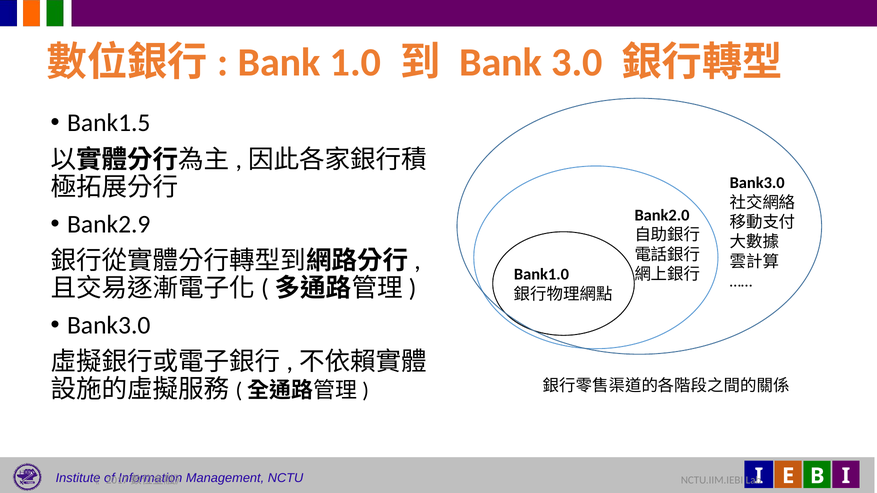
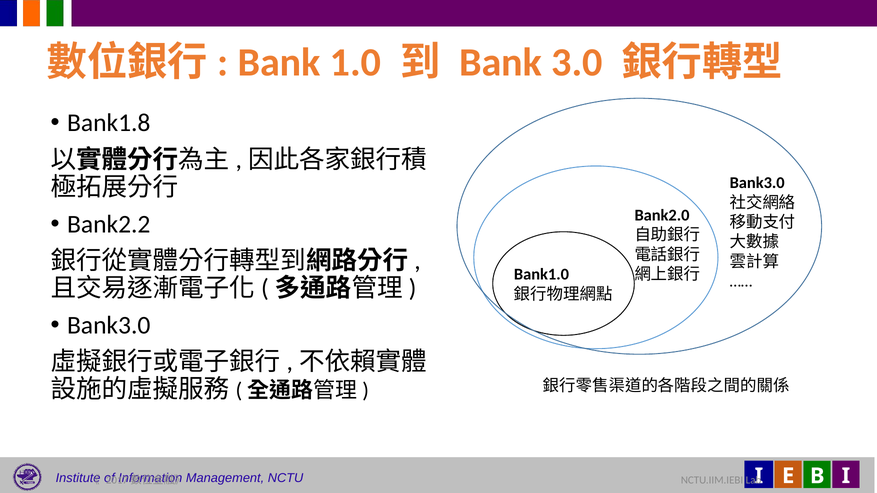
Bank1.5: Bank1.5 -> Bank1.8
Bank2.9: Bank2.9 -> Bank2.2
